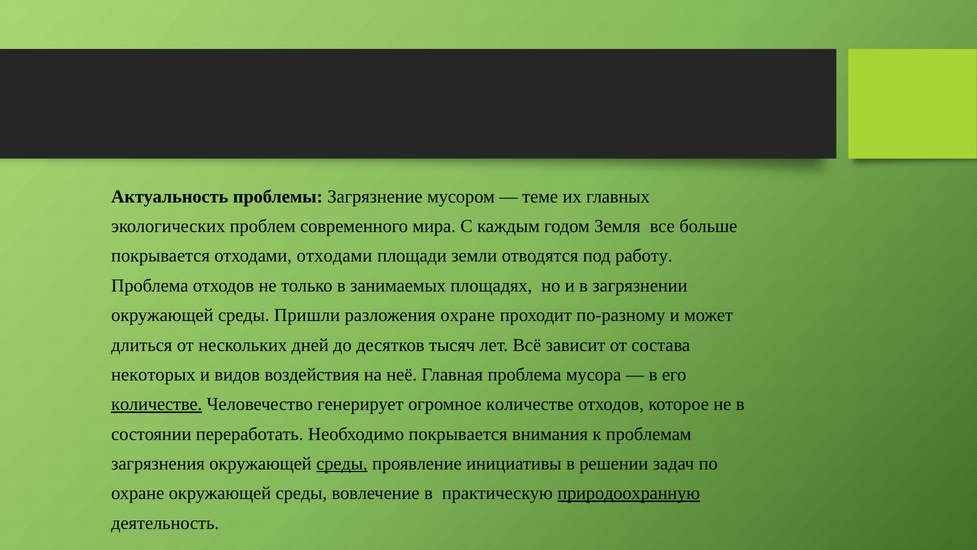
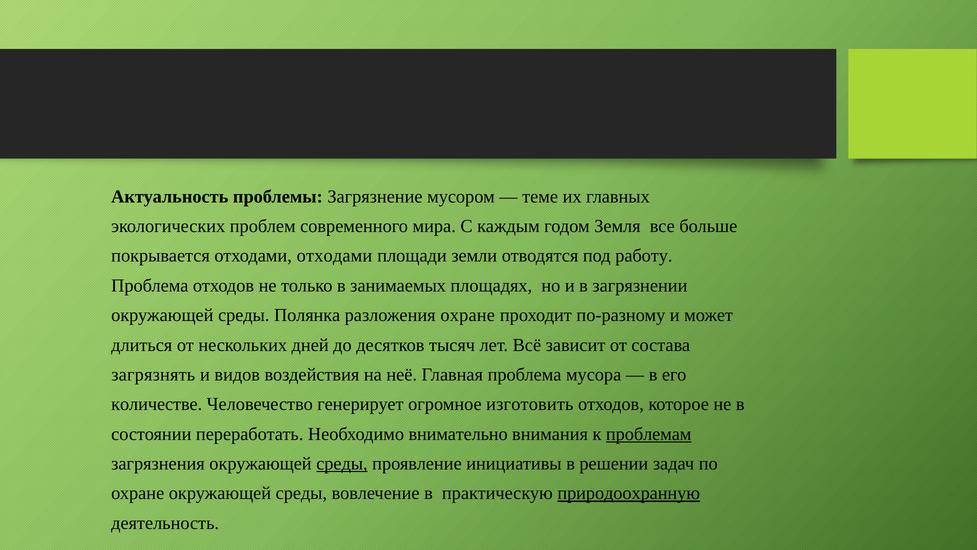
Пришли: Пришли -> Полянка
некоторых: некоторых -> загрязнять
количестве at (157, 404) underline: present -> none
огромное количестве: количестве -> изготовить
Необходимо покрывается: покрывается -> внимательно
проблемам underline: none -> present
